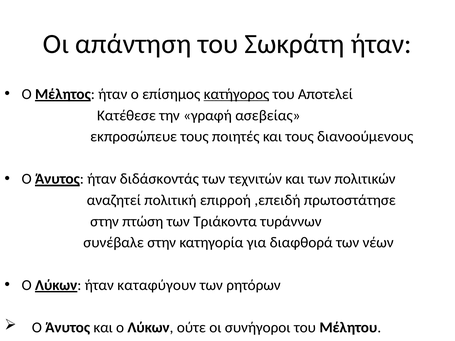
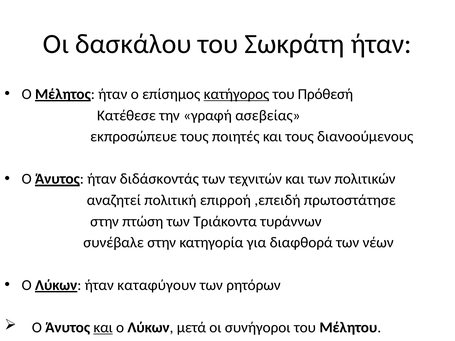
απάντηση: απάντηση -> δασκάλου
Αποτελεί: Αποτελεί -> Πρόθεσή
και at (103, 328) underline: none -> present
ούτε: ούτε -> μετά
